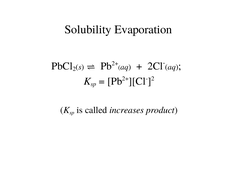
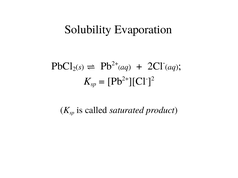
increases: increases -> saturated
